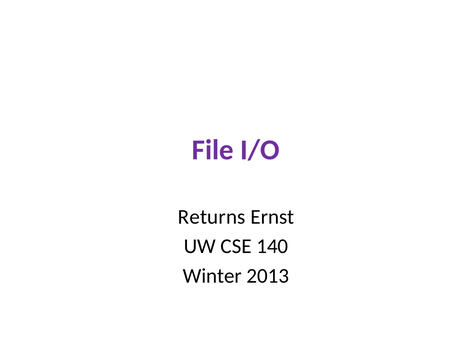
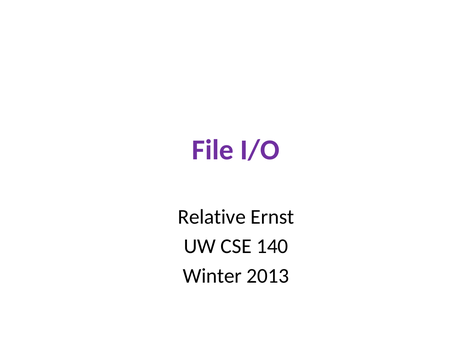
Returns: Returns -> Relative
